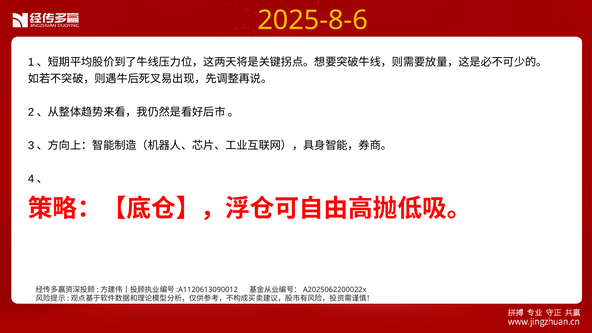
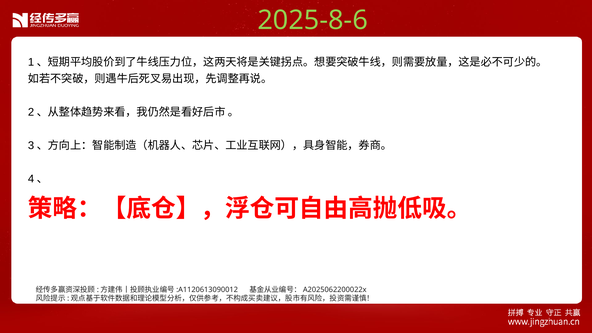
2025-8-6 colour: yellow -> light green
